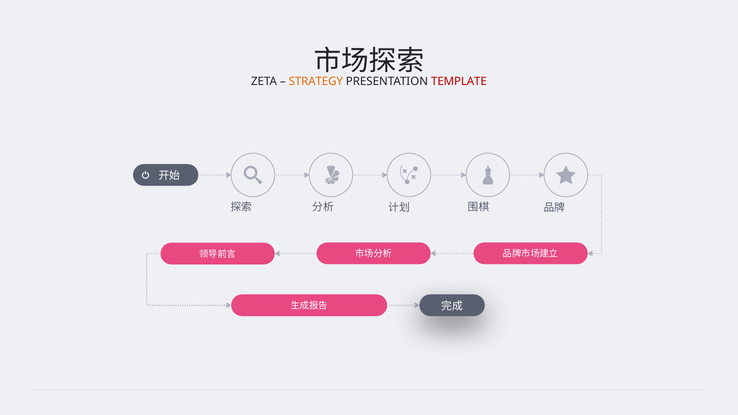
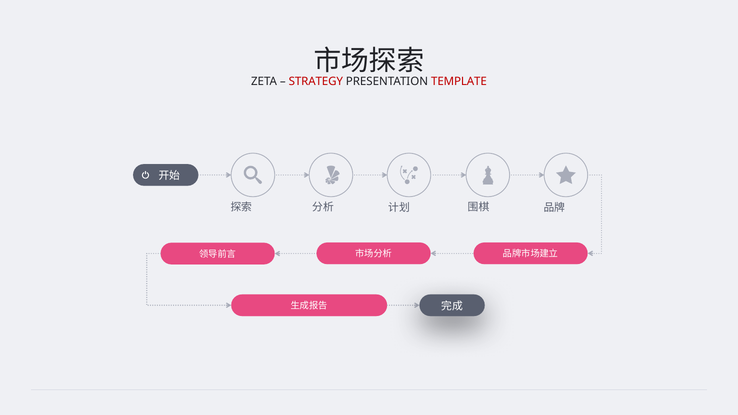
STRATEGY colour: orange -> red
